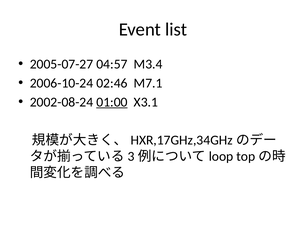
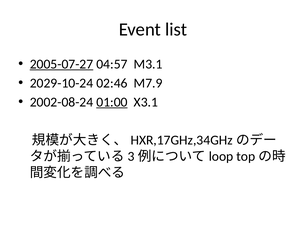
2005-07-27 underline: none -> present
M3.4: M3.4 -> M3.1
2006-10-24: 2006-10-24 -> 2029-10-24
M7.1: M7.1 -> M7.9
